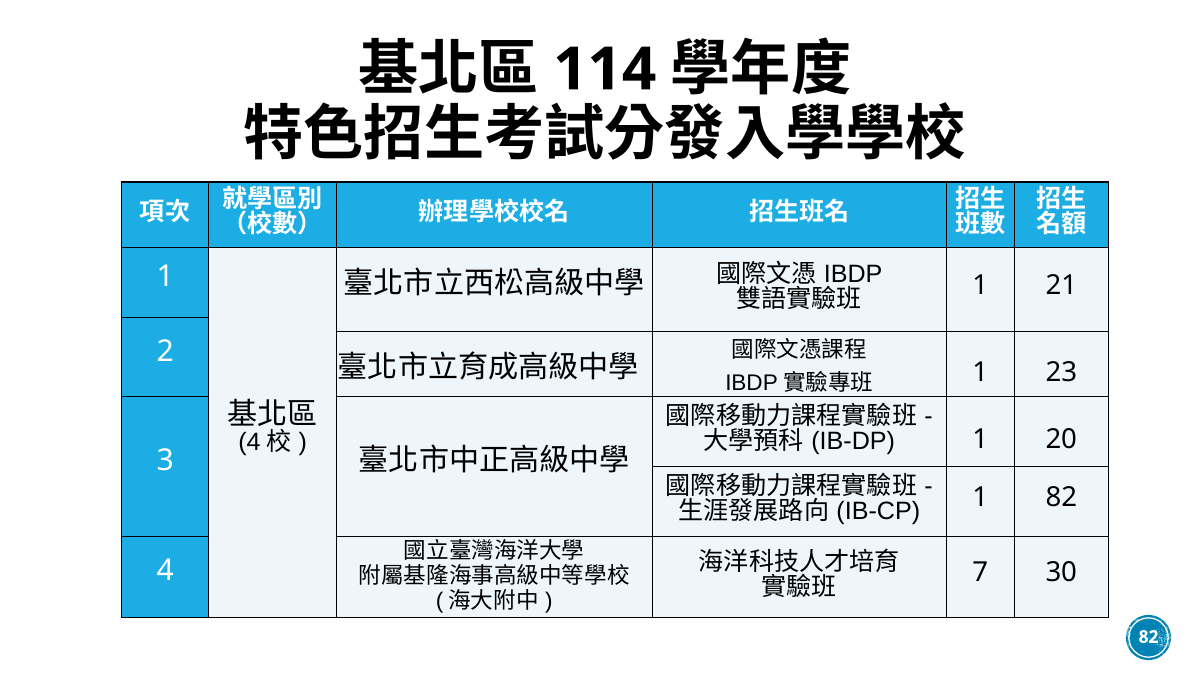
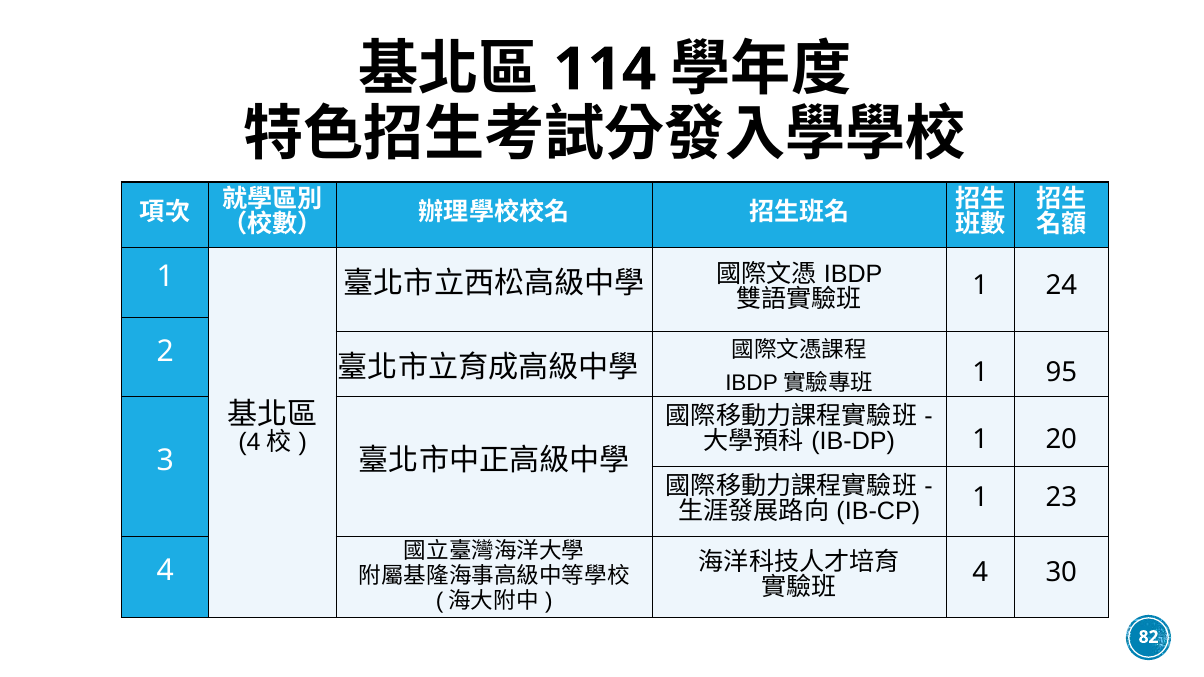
21: 21 -> 24
23: 23 -> 95
1 82: 82 -> 23
7 at (980, 573): 7 -> 4
